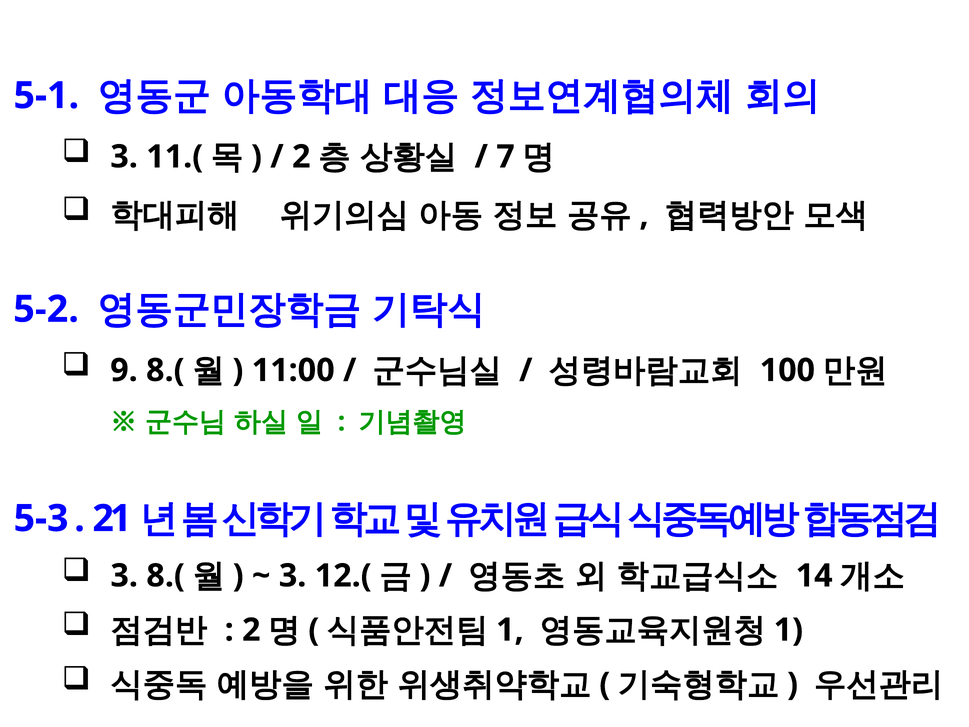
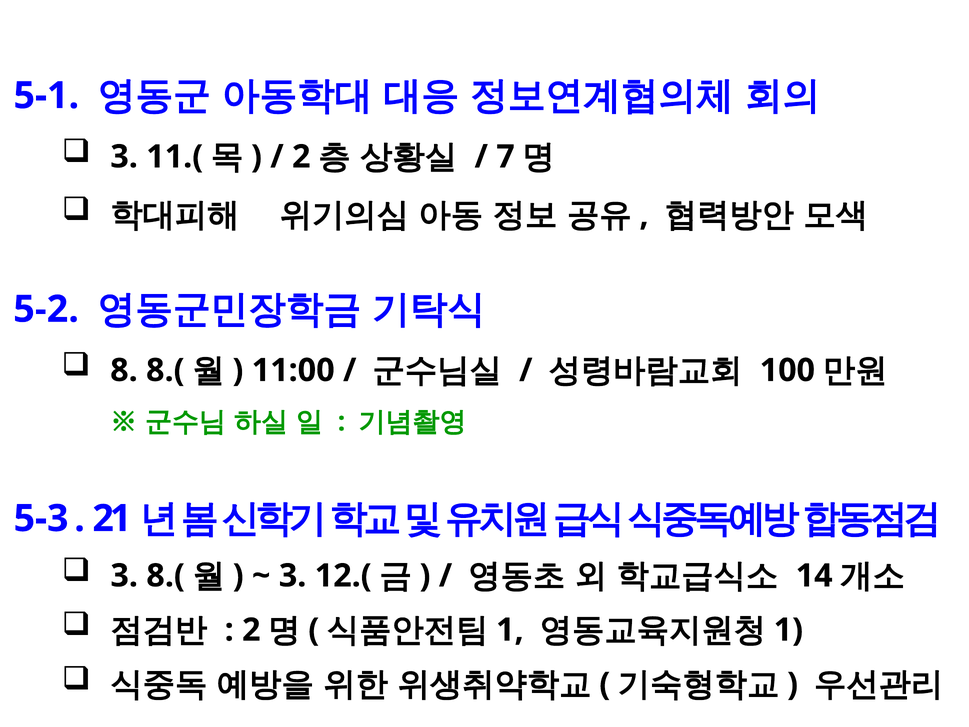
9: 9 -> 8
